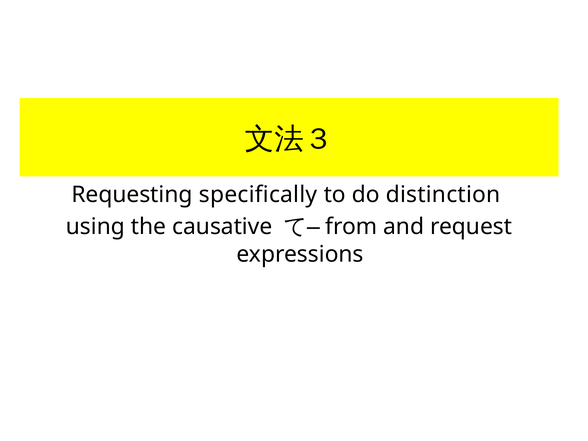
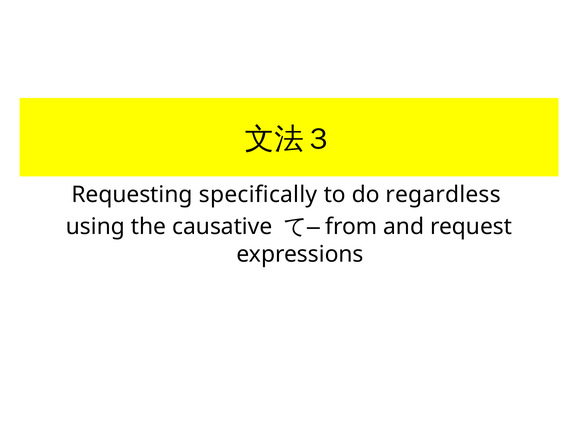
distinction: distinction -> regardless
